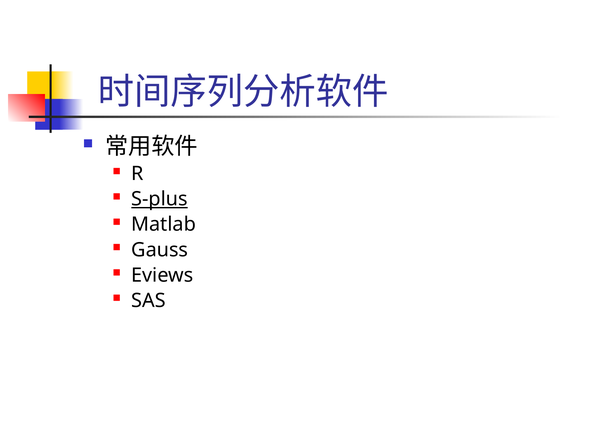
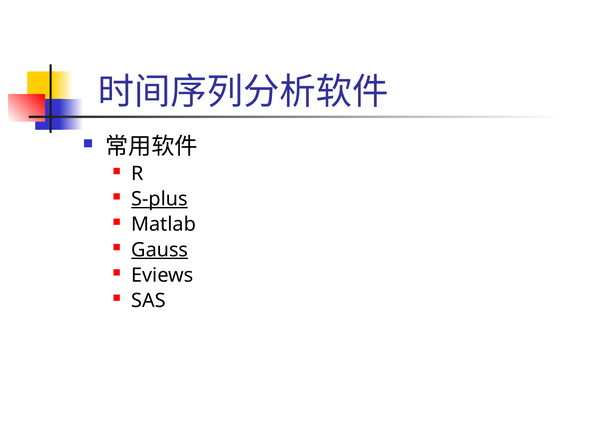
Gauss underline: none -> present
